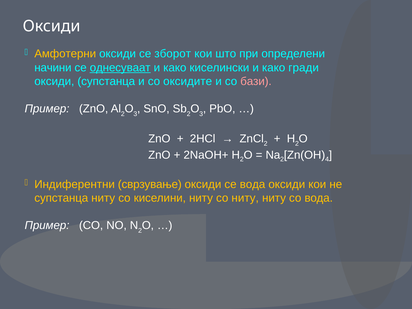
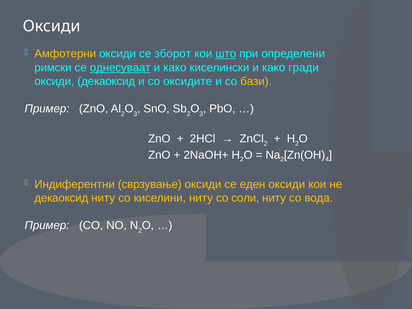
што underline: none -> present
начини: начини -> римски
оксиди супстанца: супстанца -> декаоксид
бази colour: pink -> yellow
се вода: вода -> еден
супстанца at (61, 198): супстанца -> декаоксид
со ниту: ниту -> соли
